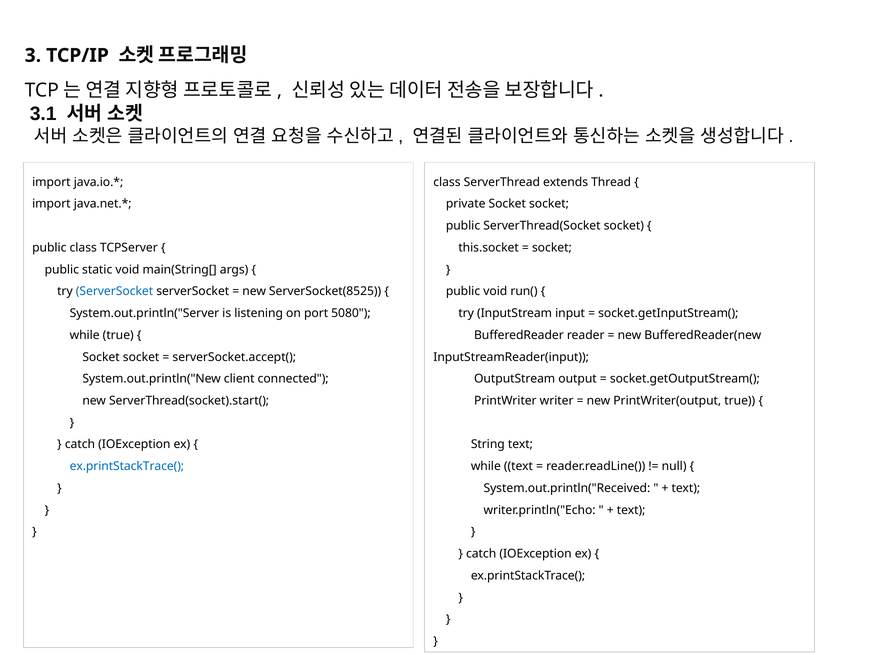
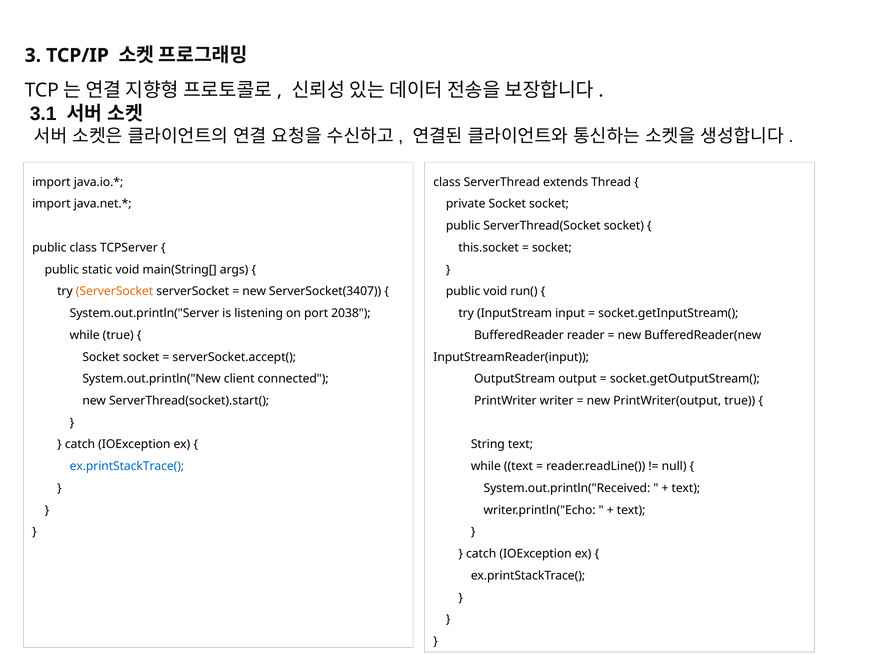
ServerSocket at (114, 291) colour: blue -> orange
ServerSocket(8525: ServerSocket(8525 -> ServerSocket(3407
5080: 5080 -> 2038
